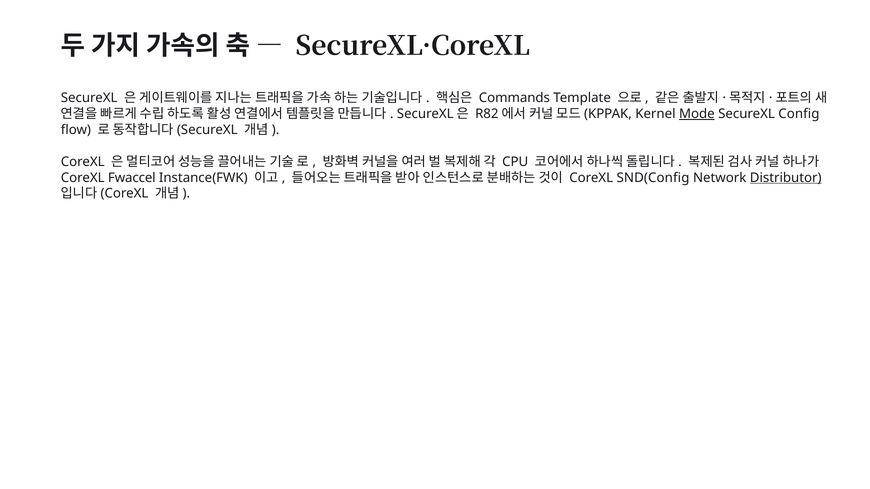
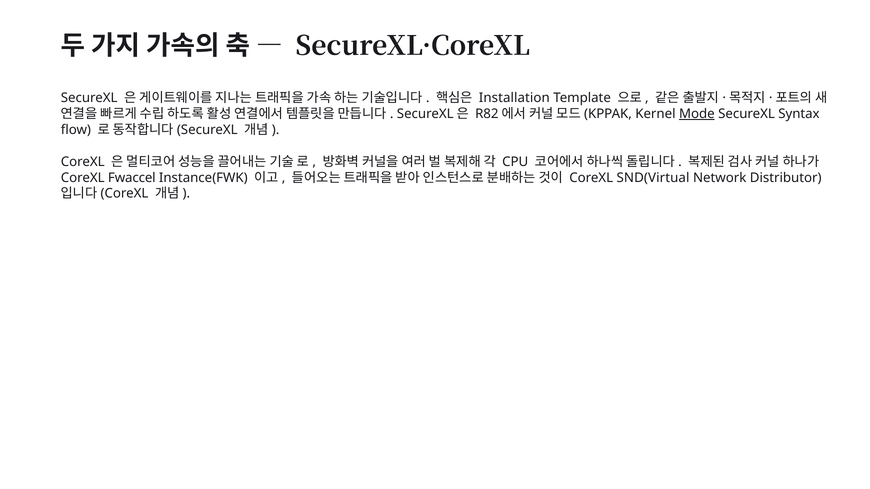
Commands: Commands -> Installation
Config: Config -> Syntax
SND(Config: SND(Config -> SND(Virtual
Distributor underline: present -> none
